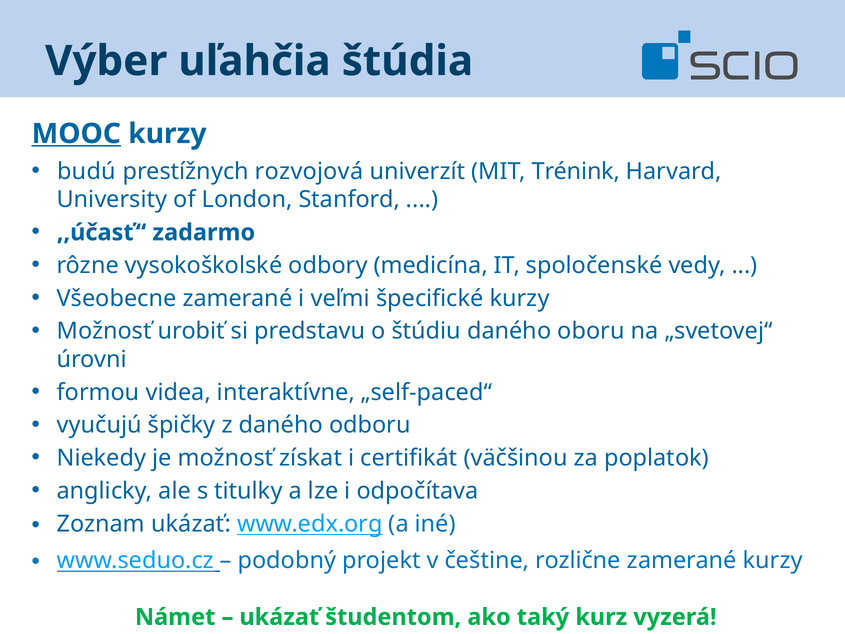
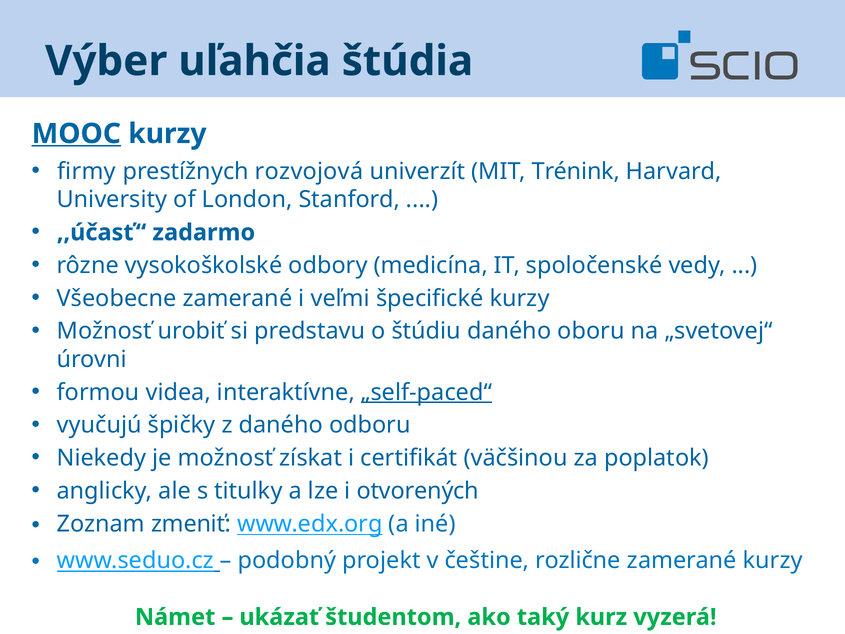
budú: budú -> firmy
„self-paced“ underline: none -> present
odpočítava: odpočítava -> otvorených
Zoznam ukázať: ukázať -> zmeniť
